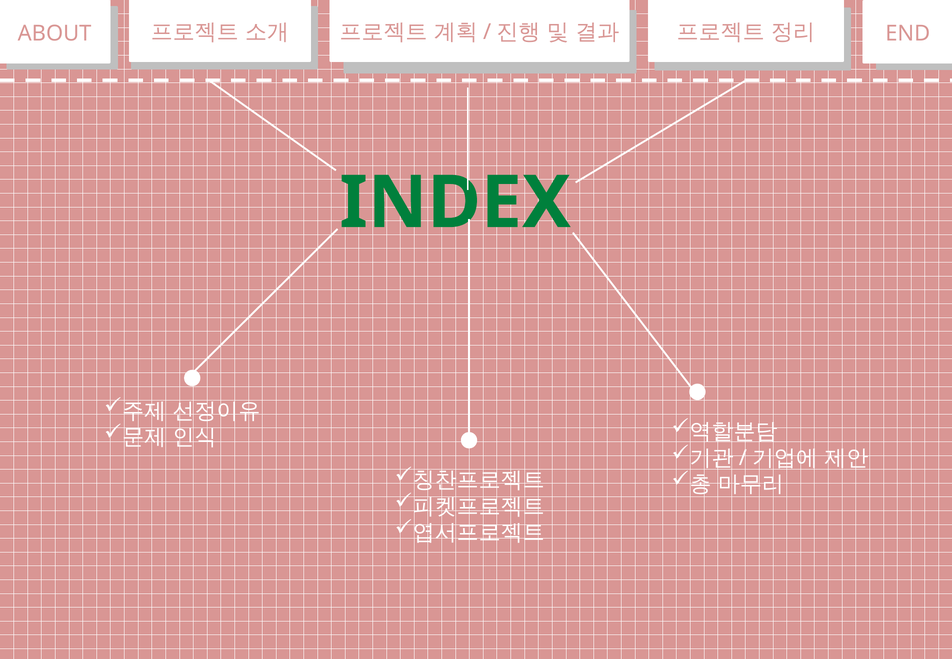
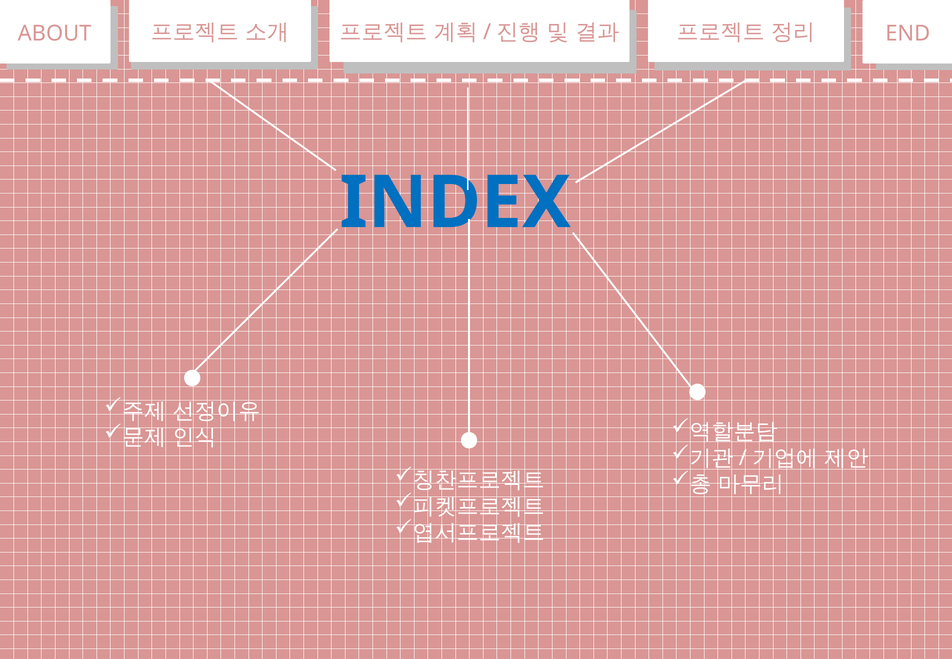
INDEX colour: green -> blue
